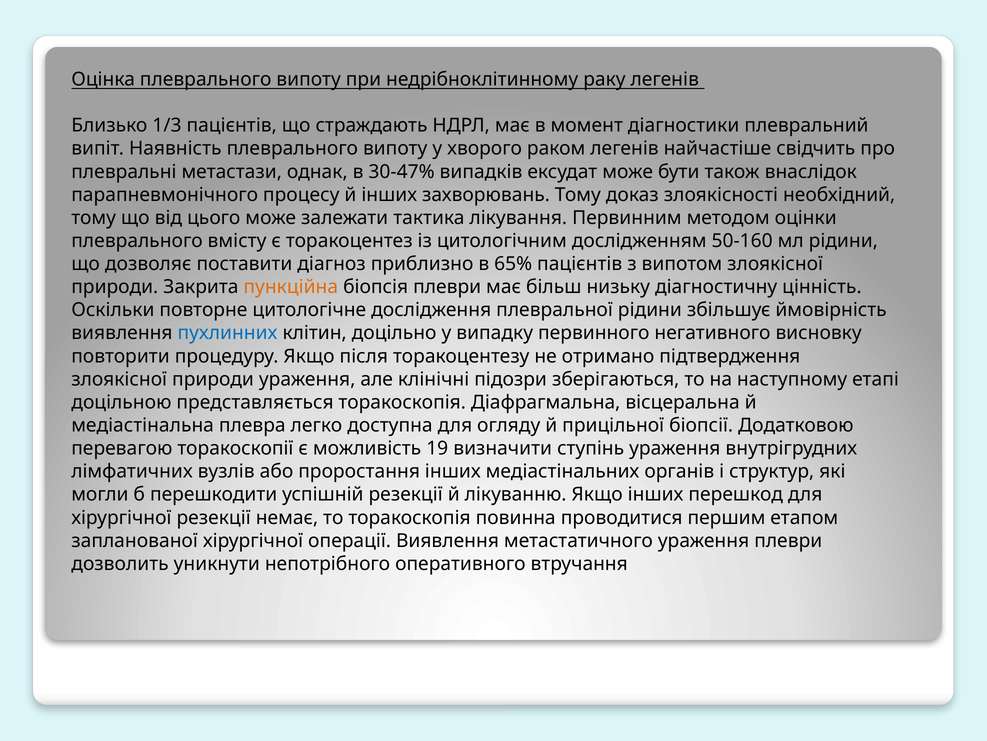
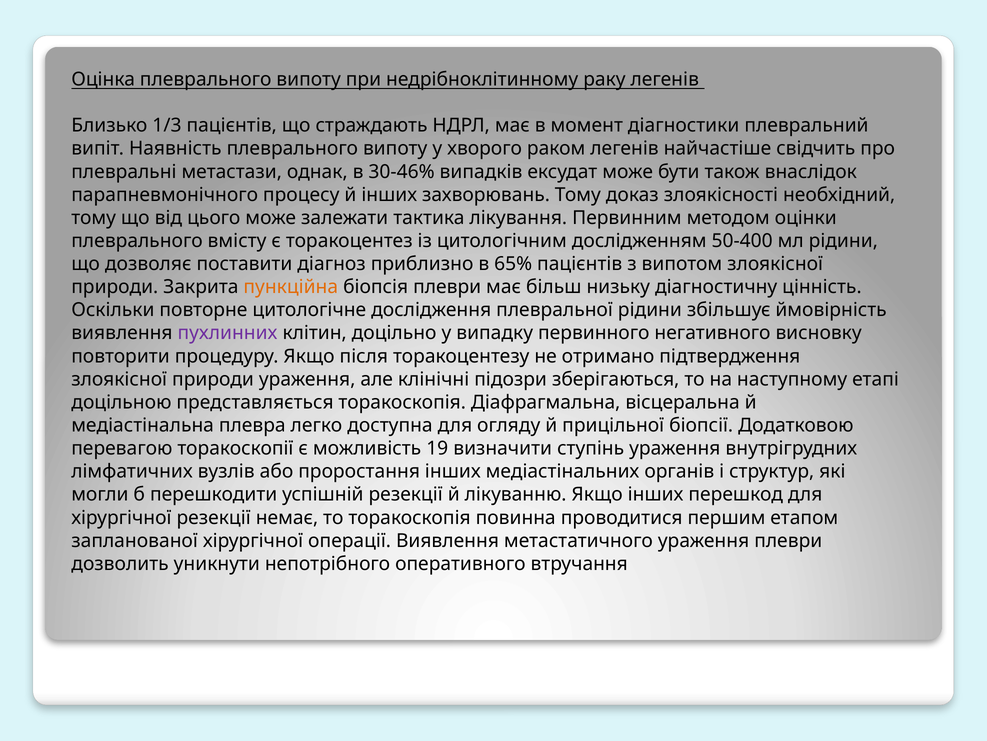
30-47%: 30-47% -> 30-46%
50-160: 50-160 -> 50-400
пухлинних colour: blue -> purple
